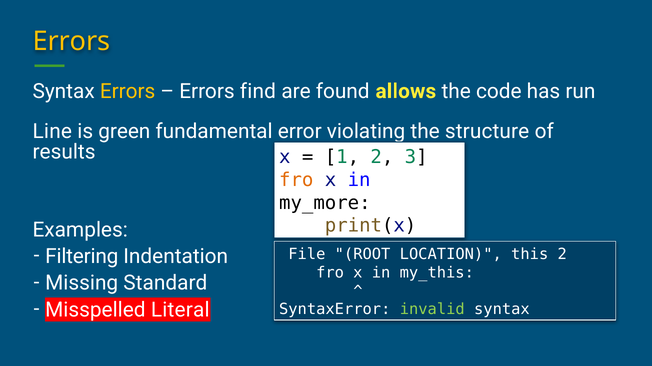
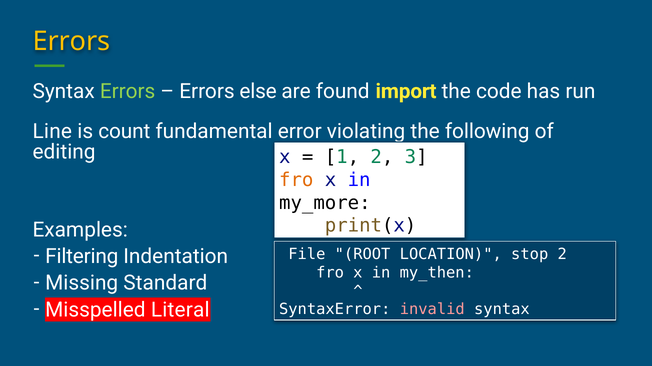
Errors at (128, 91) colour: yellow -> light green
find: find -> else
allows: allows -> import
green: green -> count
structure: structure -> following
results: results -> editing
this: this -> stop
my_this: my_this -> my_then
invalid colour: light green -> pink
